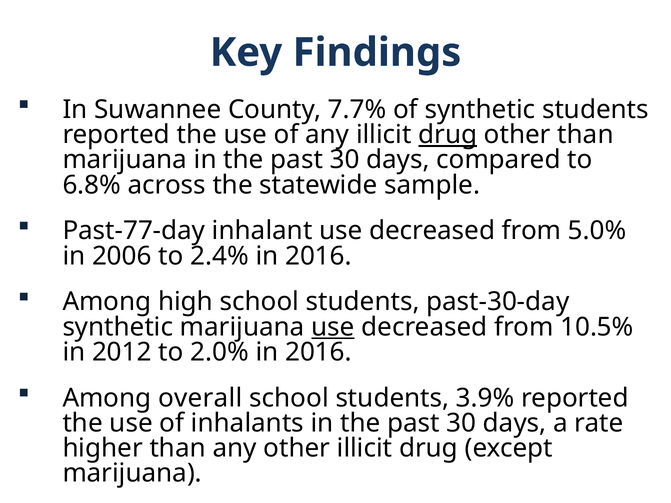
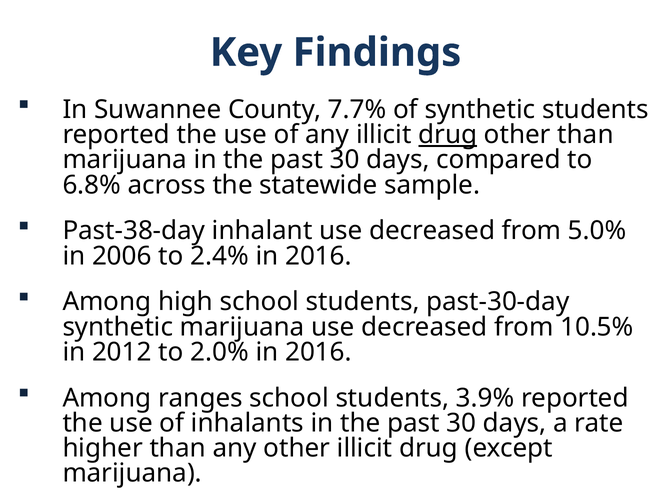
Past-77-day: Past-77-day -> Past-38-day
use at (333, 327) underline: present -> none
overall: overall -> ranges
